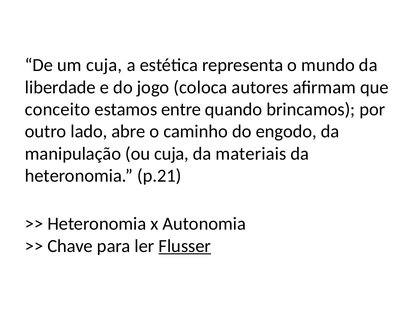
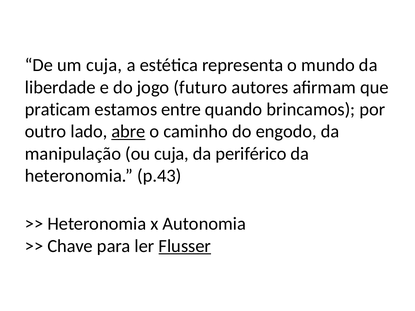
coloca: coloca -> futuro
conceito: conceito -> praticam
abre underline: none -> present
materiais: materiais -> periférico
p.21: p.21 -> p.43
